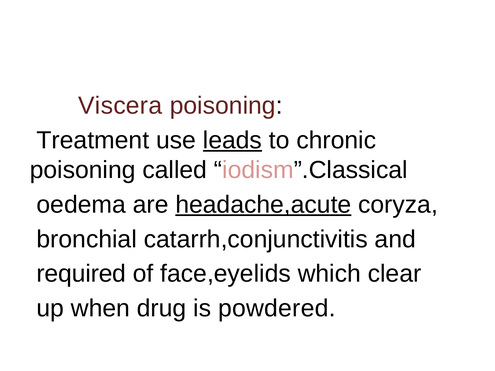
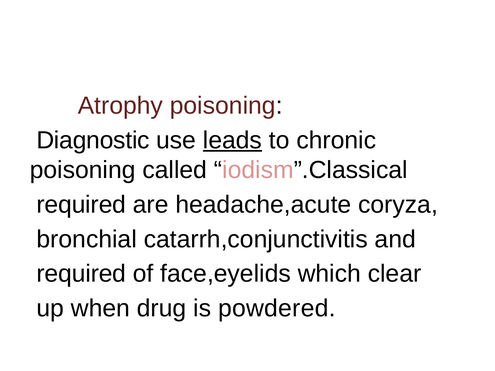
Viscera: Viscera -> Atrophy
Treatment: Treatment -> Diagnostic
oedema at (81, 205): oedema -> required
headache,acute underline: present -> none
